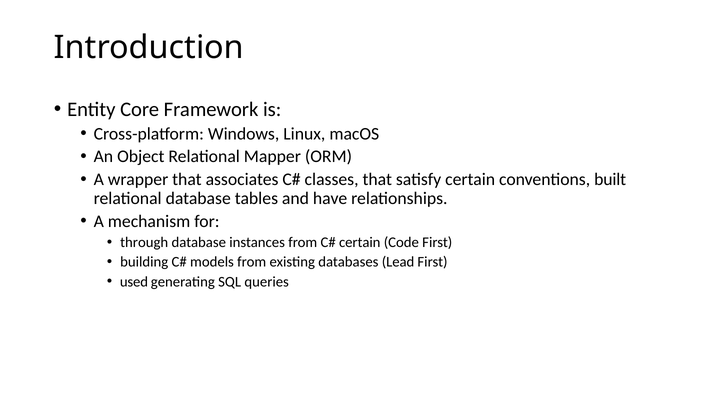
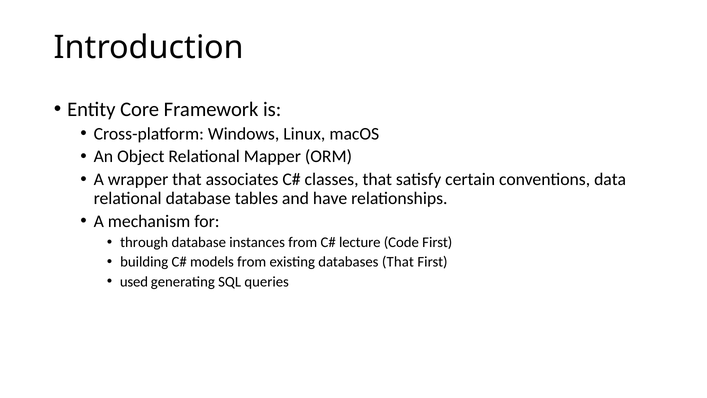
built: built -> data
certain at (360, 242): certain -> lecture
databases Lead: Lead -> That
